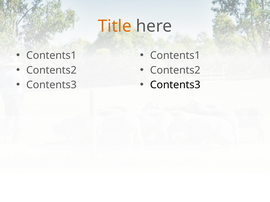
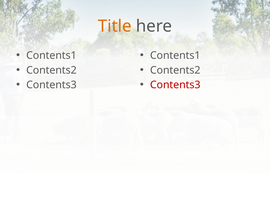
Contents3 at (175, 85) colour: black -> red
